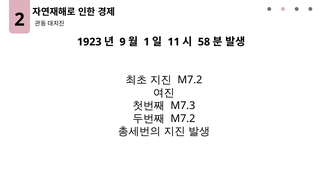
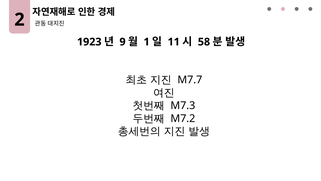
M7.2 at (190, 80): M7.2 -> M7.7
